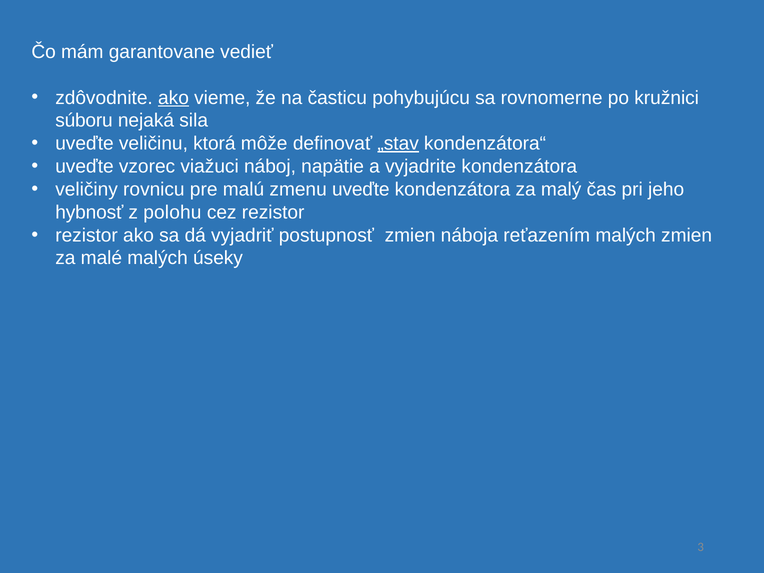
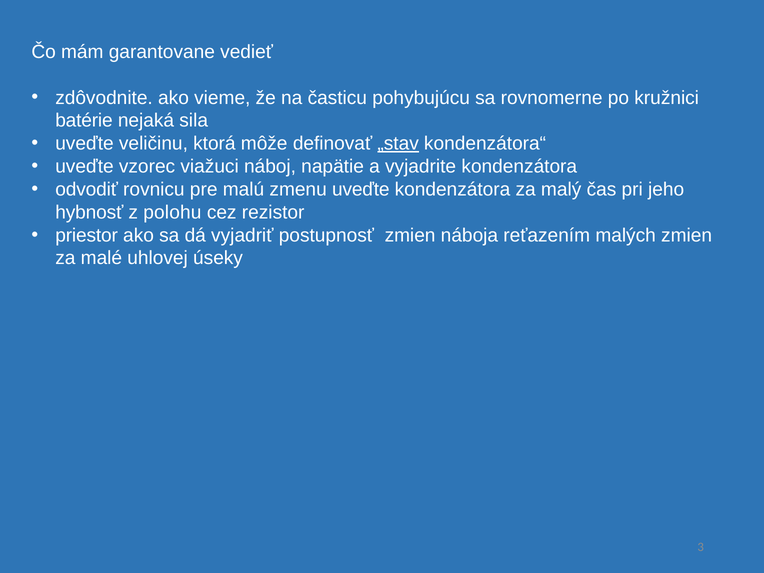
ako at (173, 98) underline: present -> none
súboru: súboru -> batérie
veličiny: veličiny -> odvodiť
rezistor at (87, 235): rezistor -> priestor
malé malých: malých -> uhlovej
